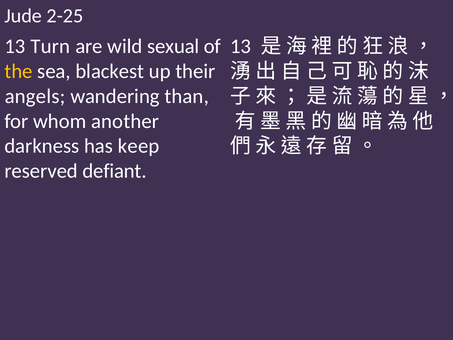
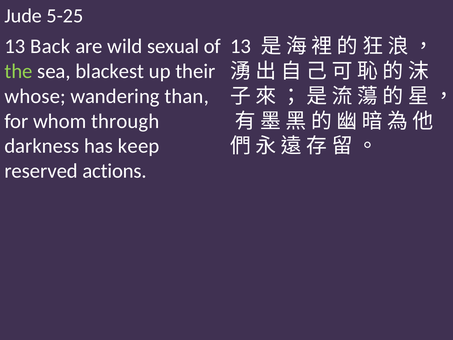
2-25: 2-25 -> 5-25
Turn: Turn -> Back
the colour: yellow -> light green
angels: angels -> whose
another: another -> through
defiant: defiant -> actions
